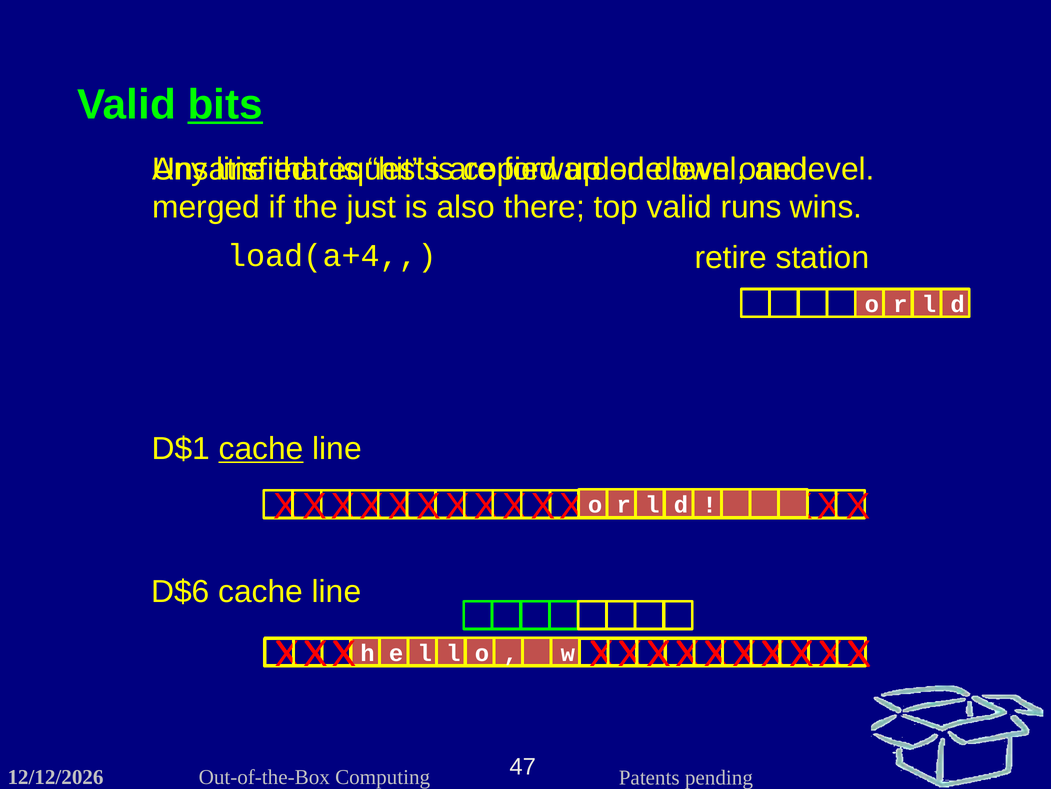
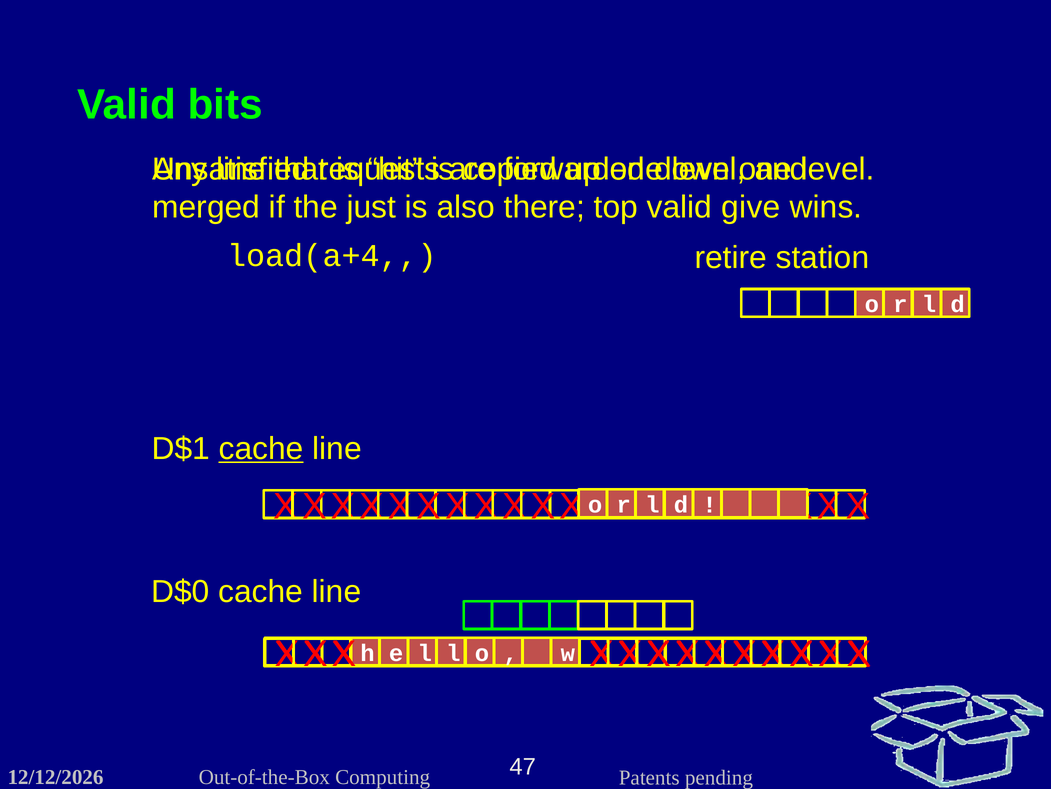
bits underline: present -> none
runs: runs -> give
D$6: D$6 -> D$0
